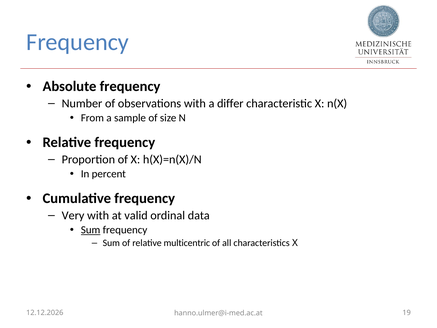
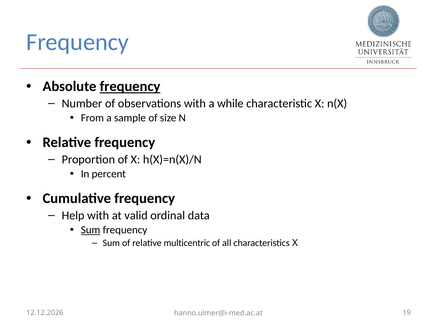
frequency at (130, 86) underline: none -> present
differ: differ -> while
Very: Very -> Help
